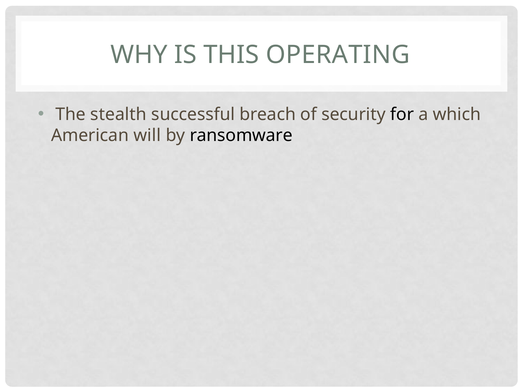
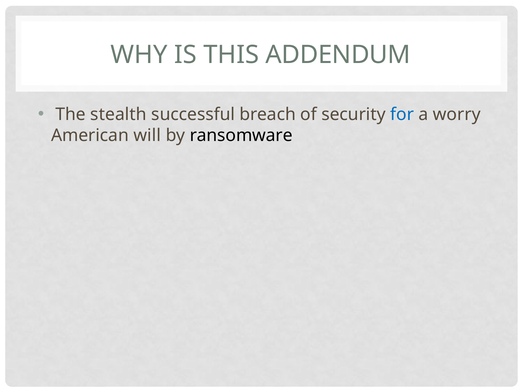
OPERATING: OPERATING -> ADDENDUM
for colour: black -> blue
which: which -> worry
